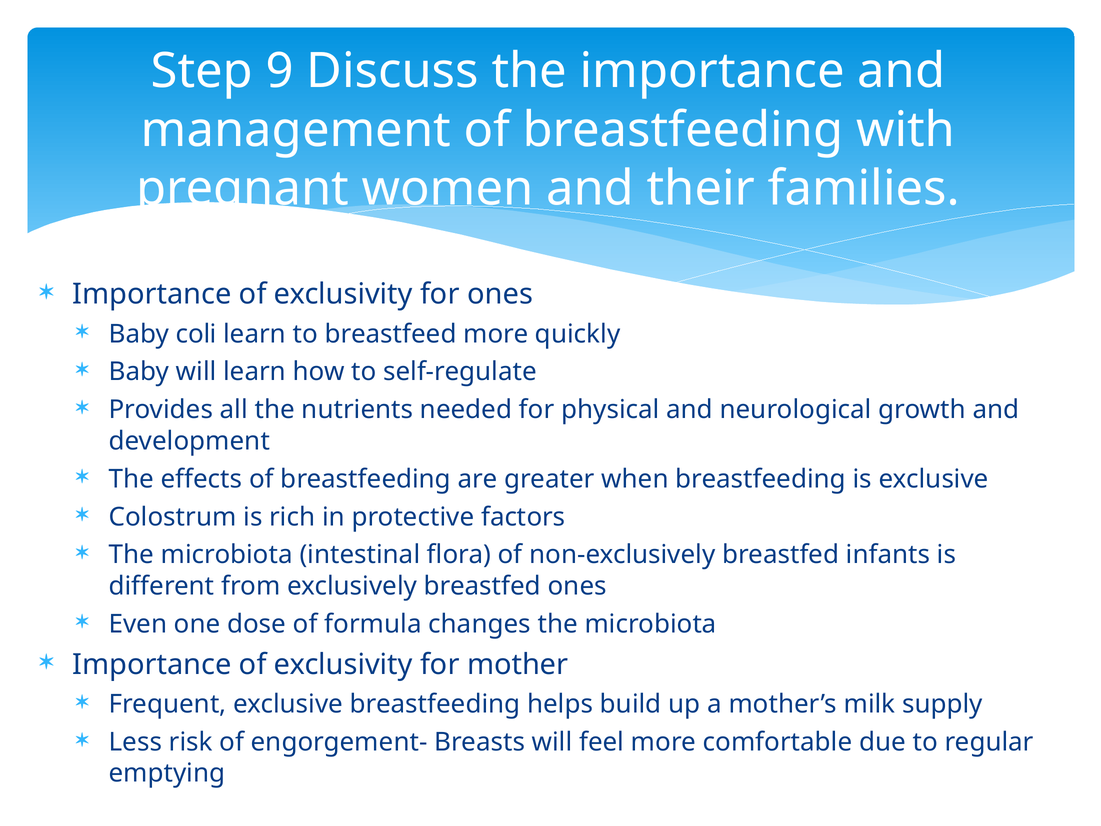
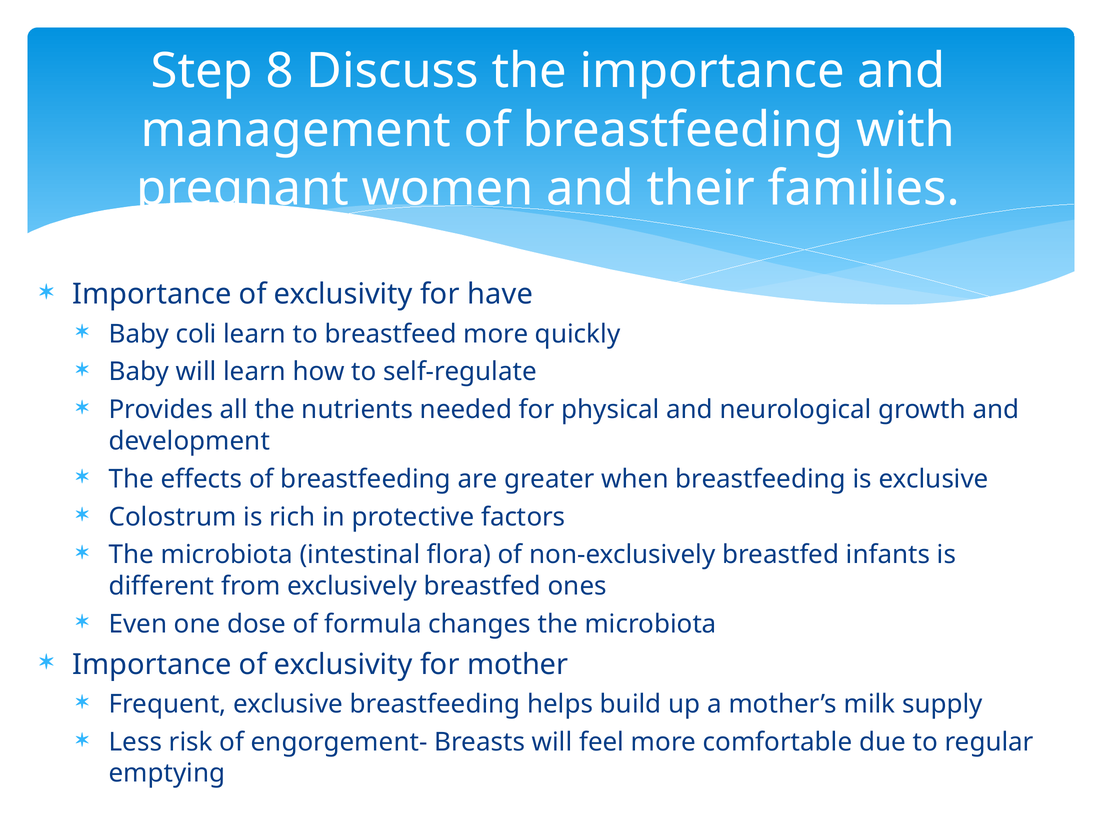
9: 9 -> 8
for ones: ones -> have
